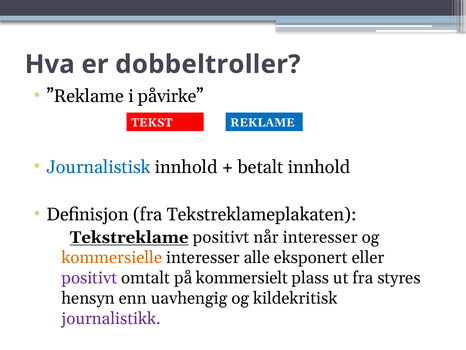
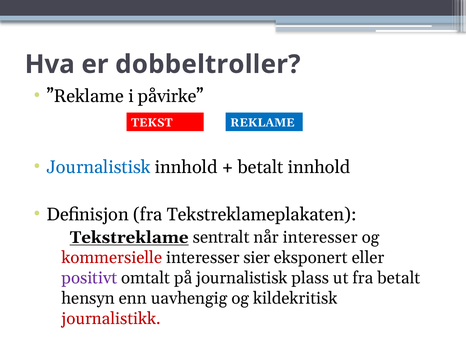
Tekstreklame positivt: positivt -> sentralt
kommersielle colour: orange -> red
alle: alle -> sier
på kommersielt: kommersielt -> journalistisk
fra styres: styres -> betalt
journalistikk colour: purple -> red
